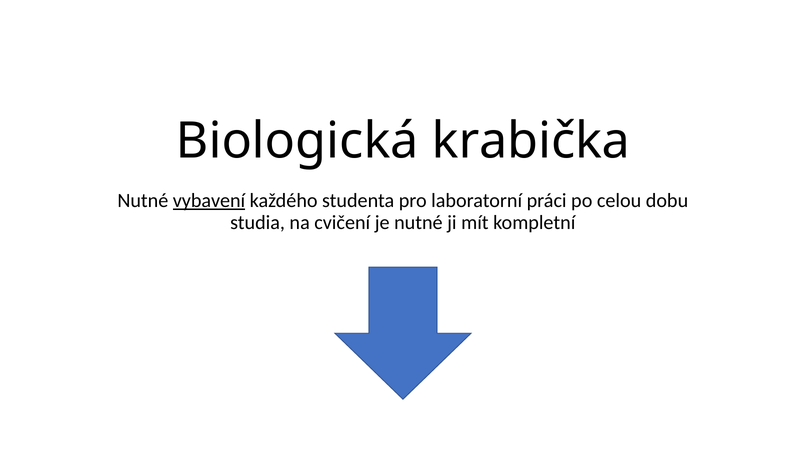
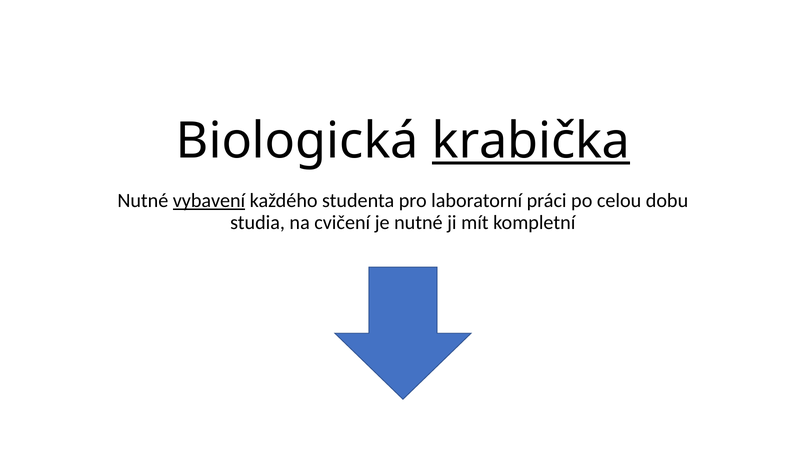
krabička underline: none -> present
